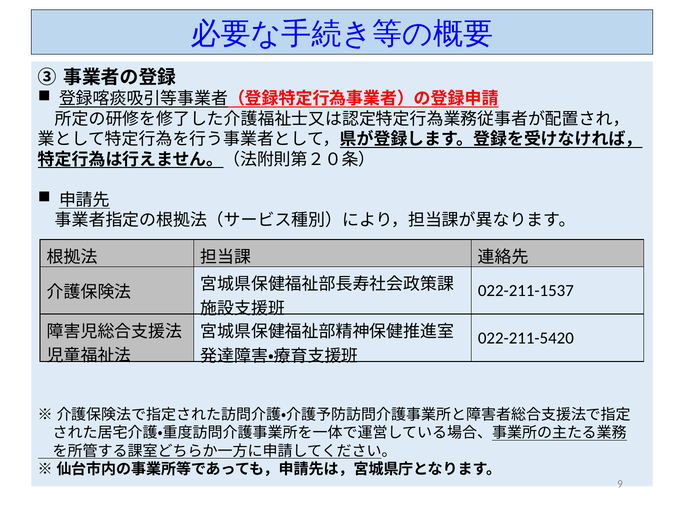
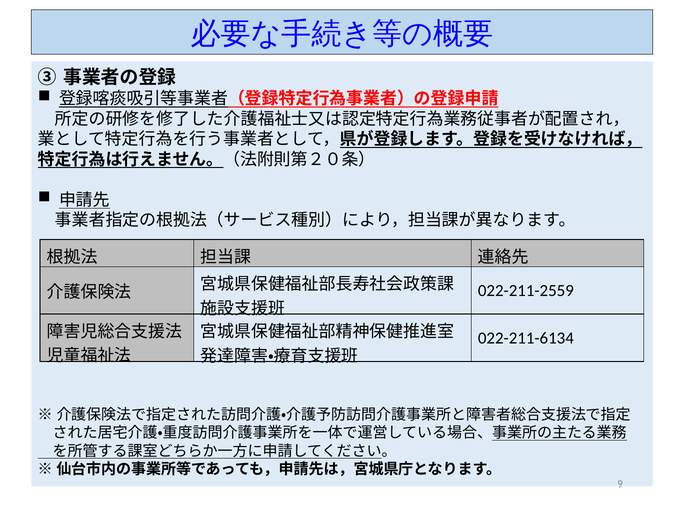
022-211-1537: 022-211-1537 -> 022-211-2559
022-211-5420: 022-211-5420 -> 022-211-6134
